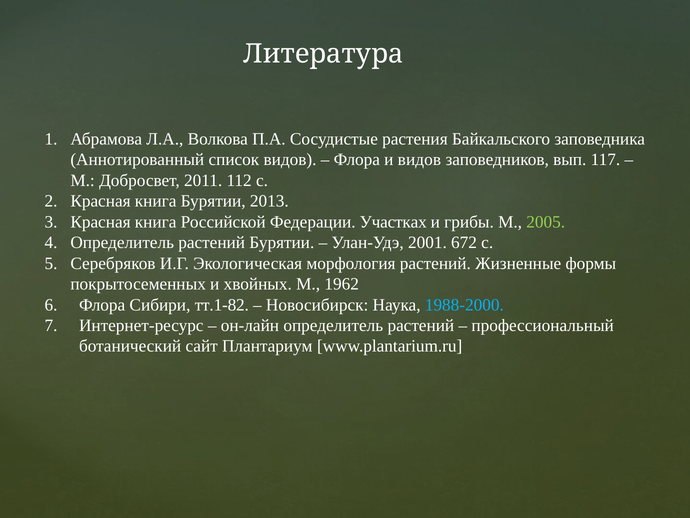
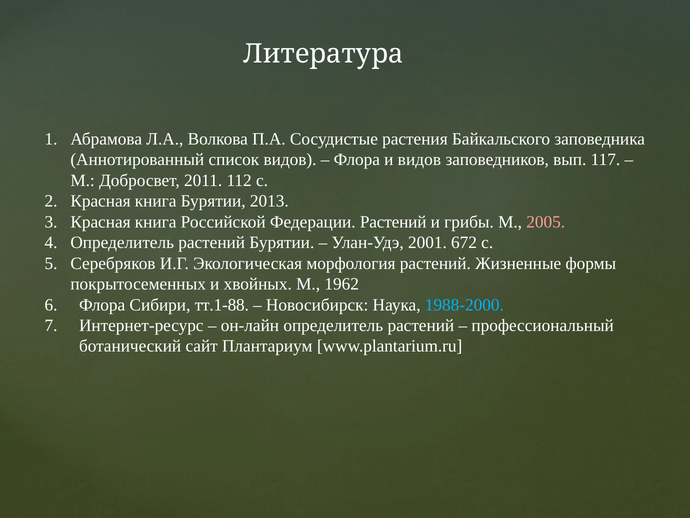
Федерации Участках: Участках -> Растений
2005 colour: light green -> pink
тт.1-82: тт.1-82 -> тт.1-88
